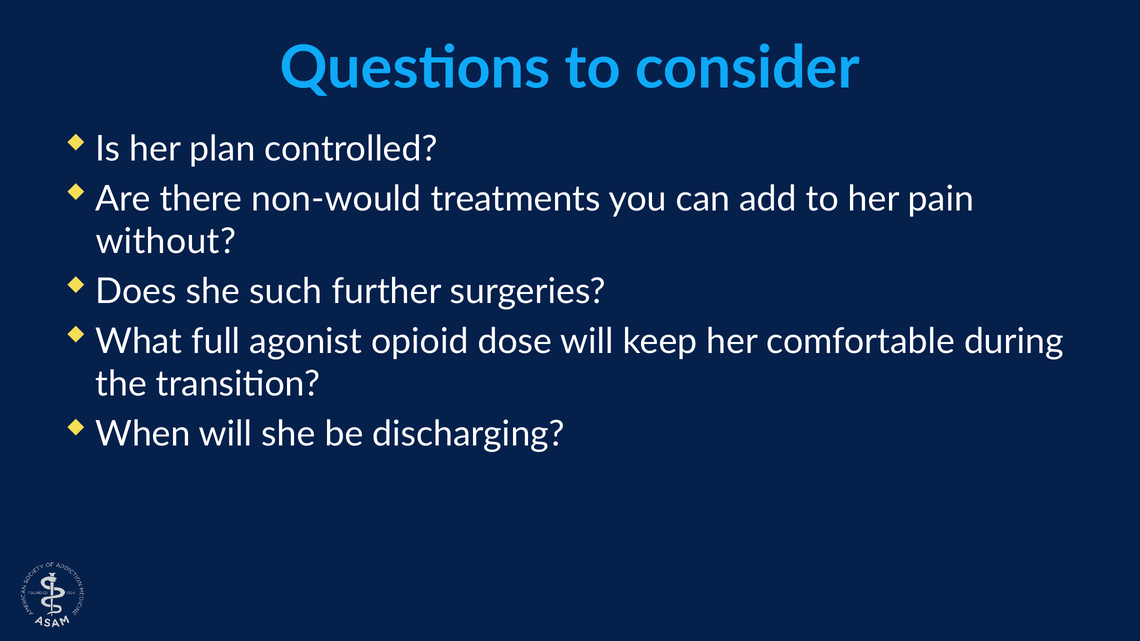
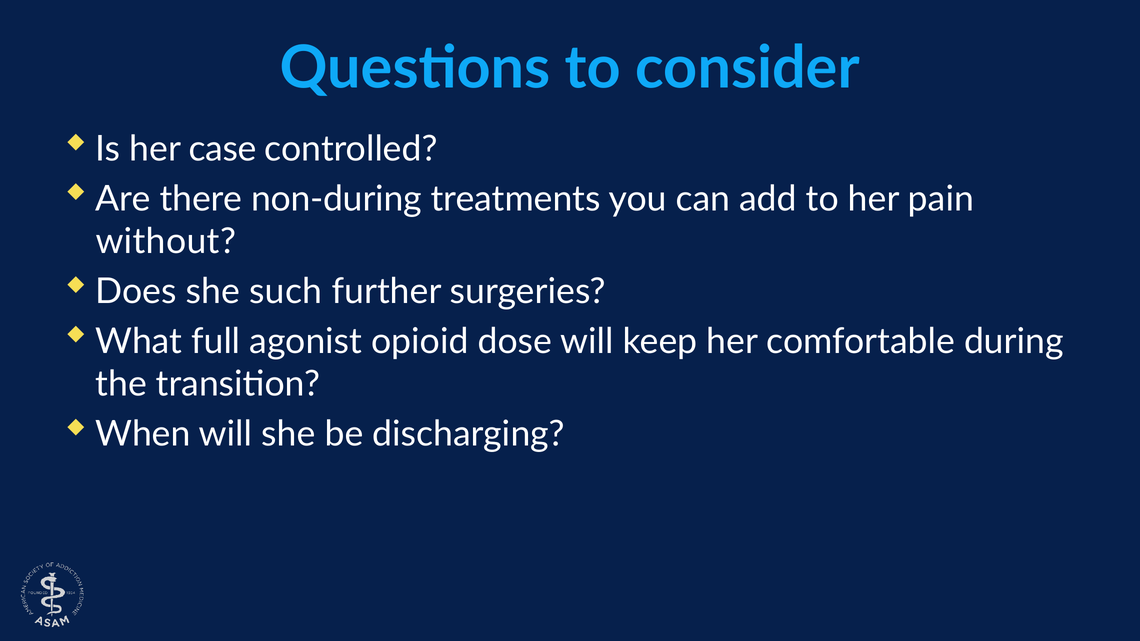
plan: plan -> case
non-would: non-would -> non-during
